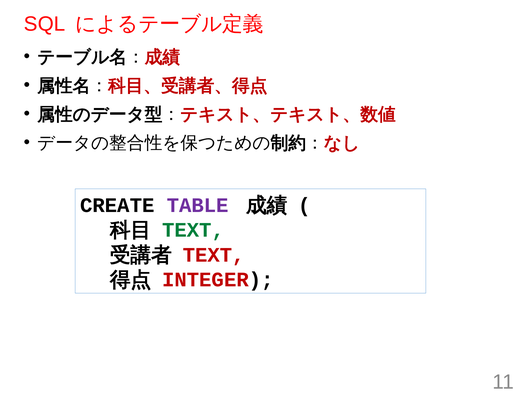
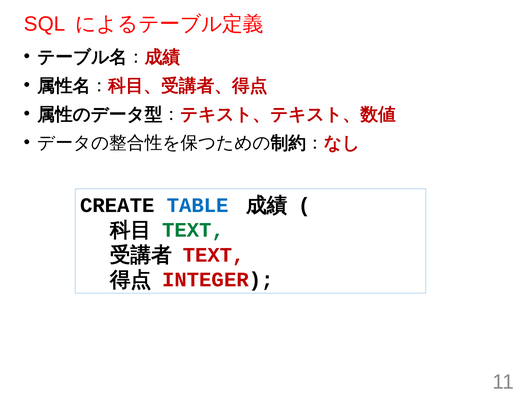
TABLE colour: purple -> blue
